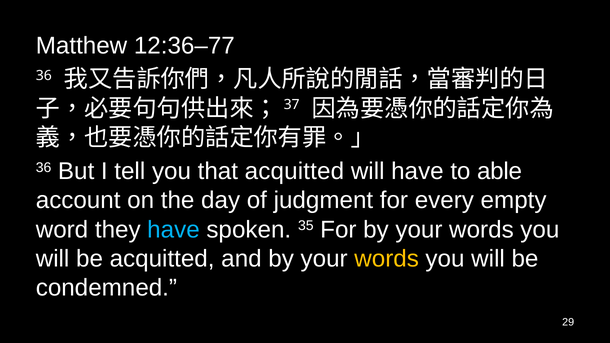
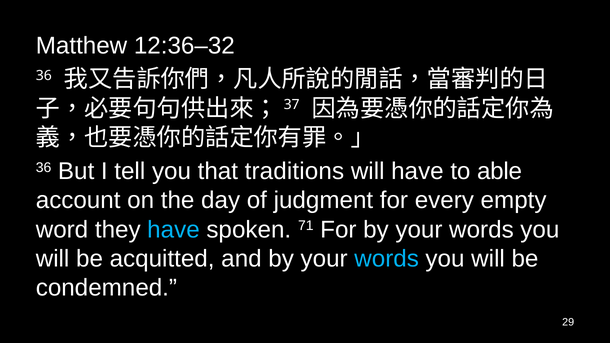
12:36–77: 12:36–77 -> 12:36–32
that acquitted: acquitted -> traditions
35: 35 -> 71
words at (387, 259) colour: yellow -> light blue
